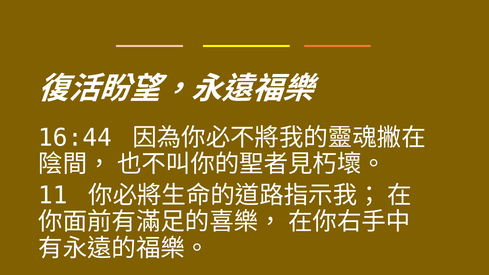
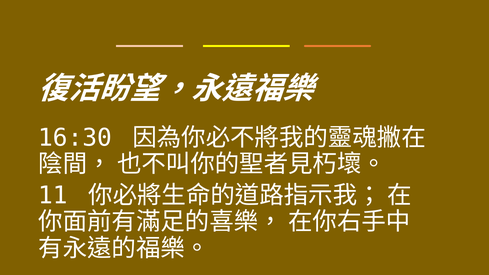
16:44: 16:44 -> 16:30
